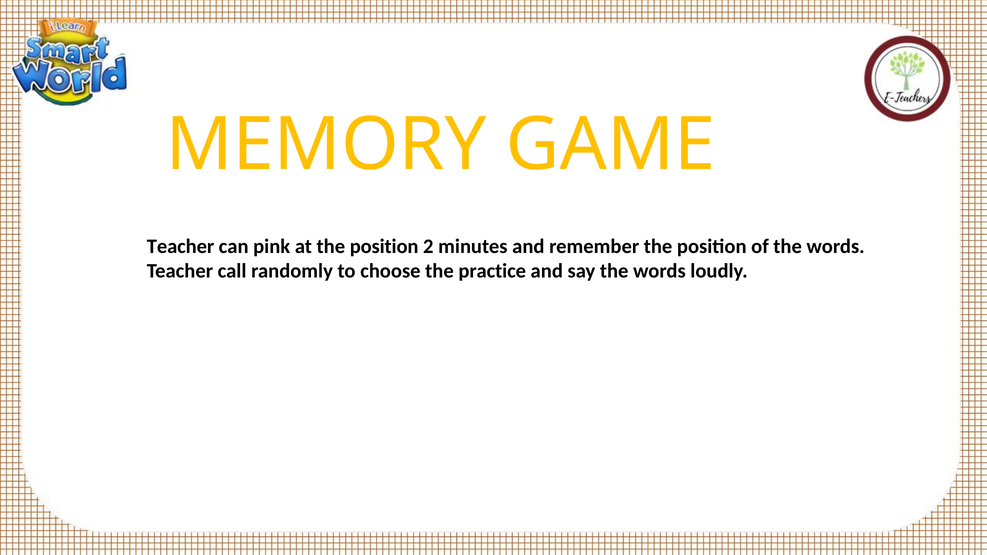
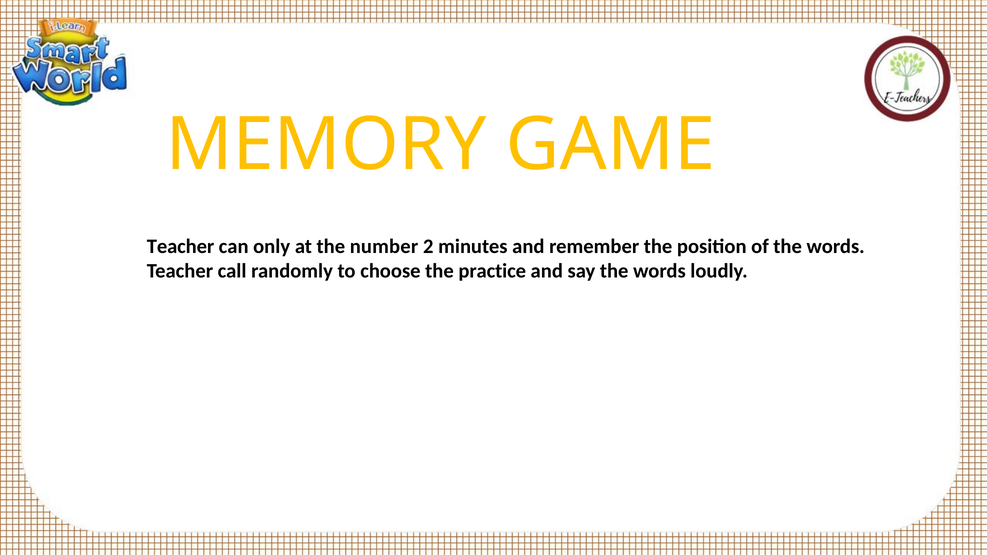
pink: pink -> only
at the position: position -> number
